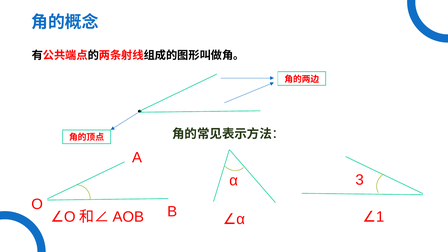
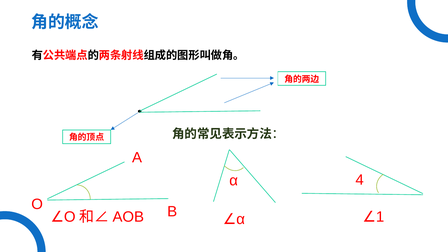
3: 3 -> 4
